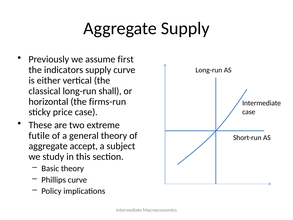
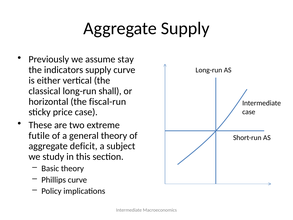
first: first -> stay
firms-run: firms-run -> fiscal-run
accept: accept -> deficit
